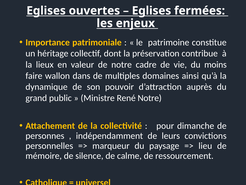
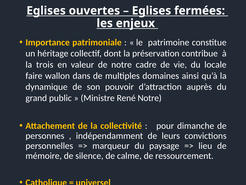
lieux: lieux -> trois
moins: moins -> locale
